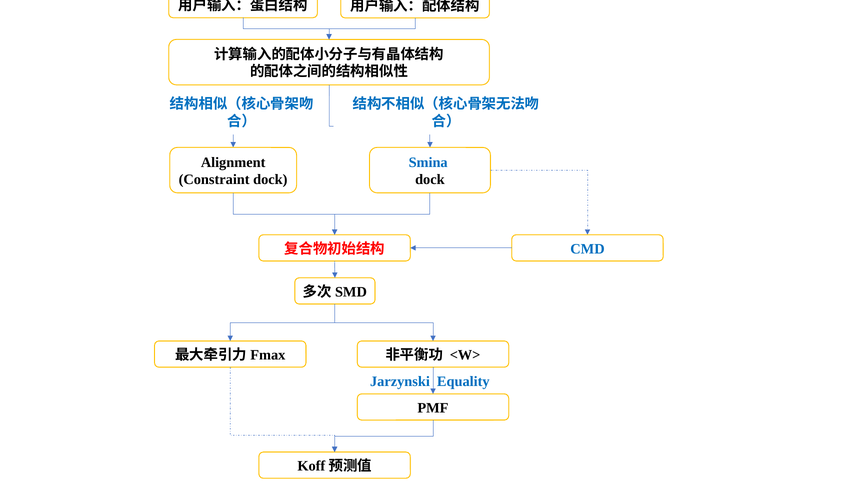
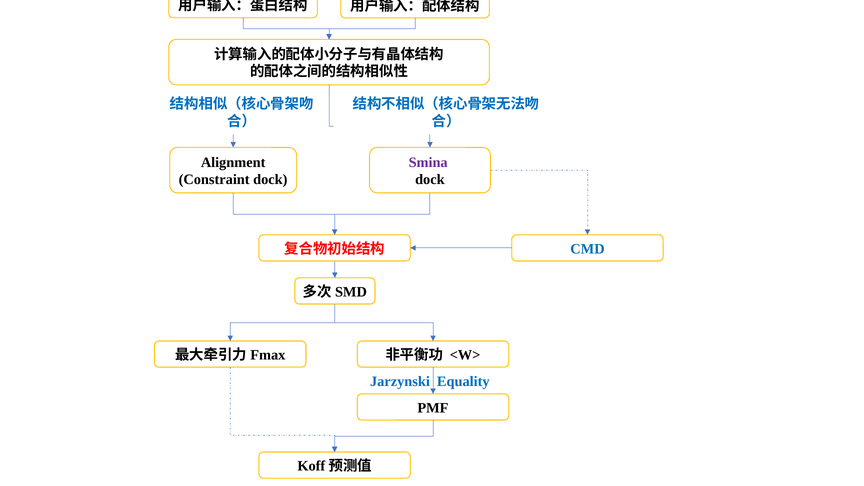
Smina colour: blue -> purple
